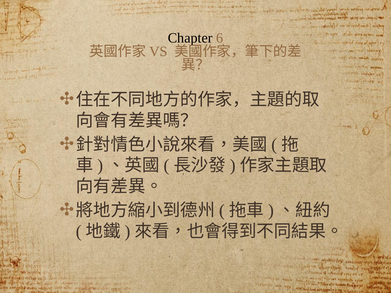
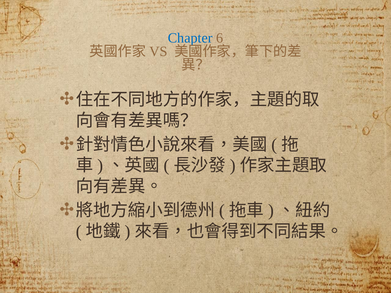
Chapter colour: black -> blue
